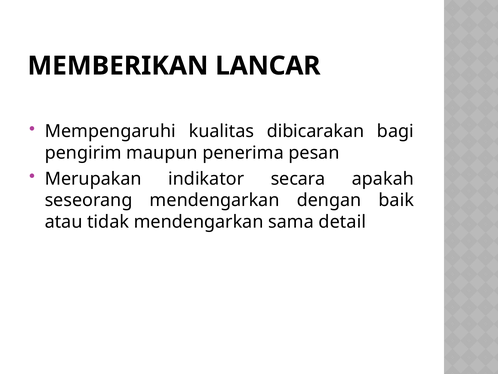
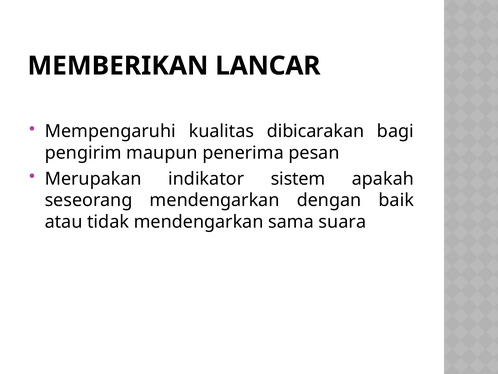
secara: secara -> sistem
detail: detail -> suara
